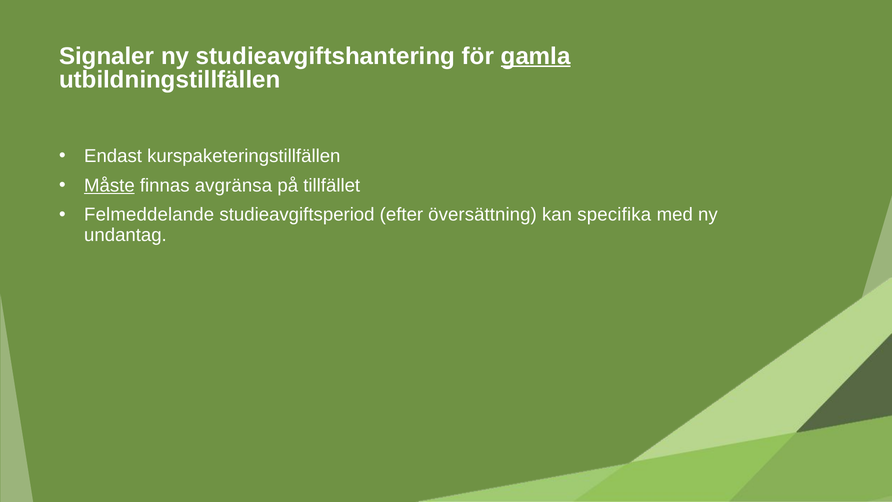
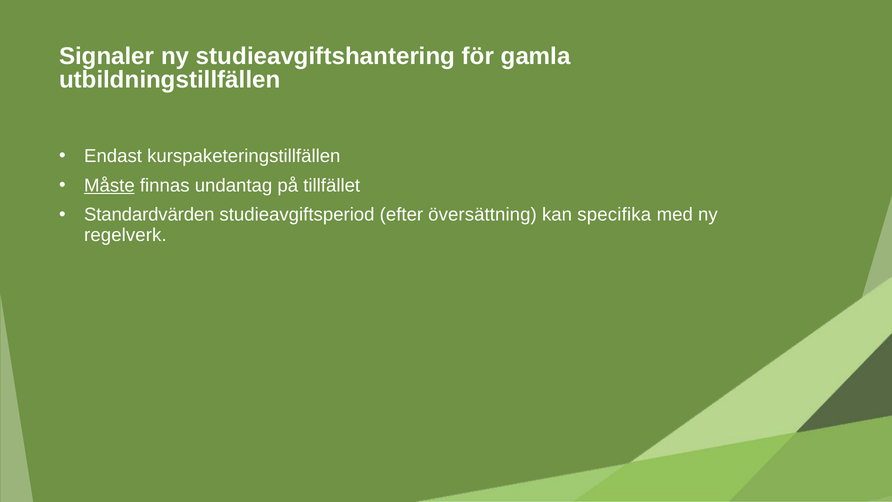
gamla underline: present -> none
avgränsa: avgränsa -> undantag
Felmeddelande: Felmeddelande -> Standardvärden
undantag: undantag -> regelverk
